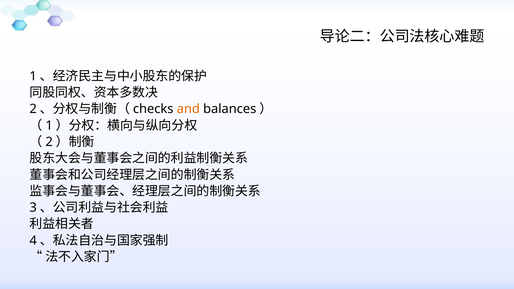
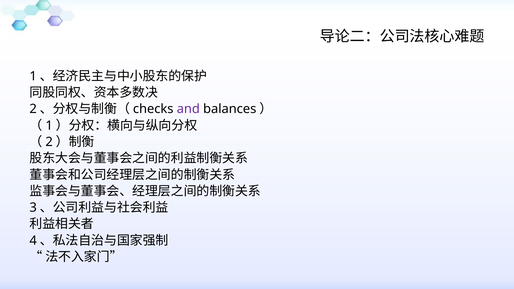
and colour: orange -> purple
